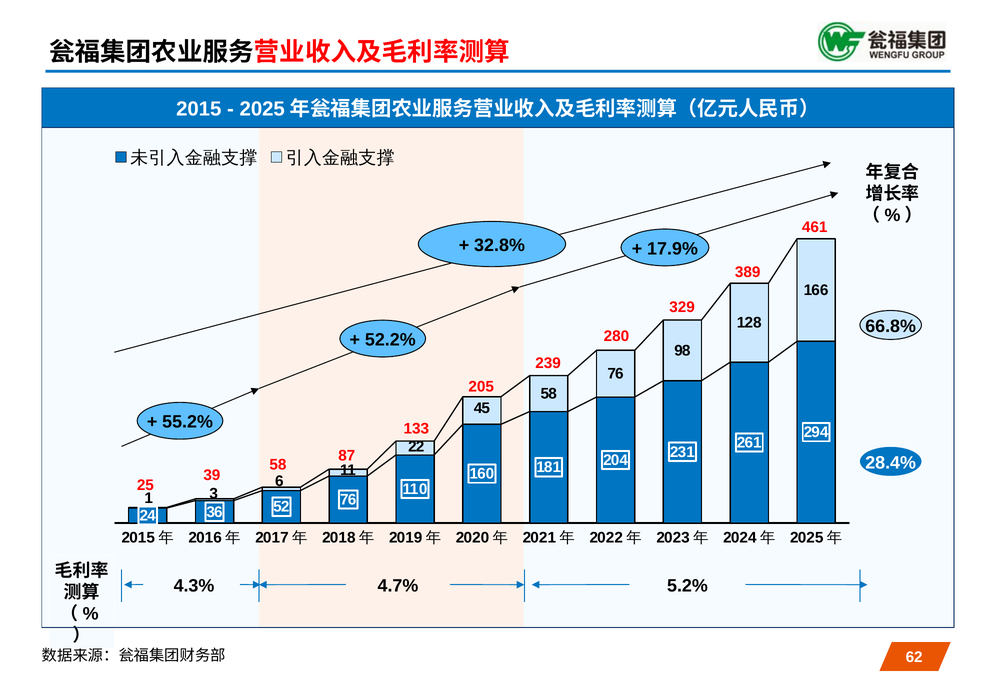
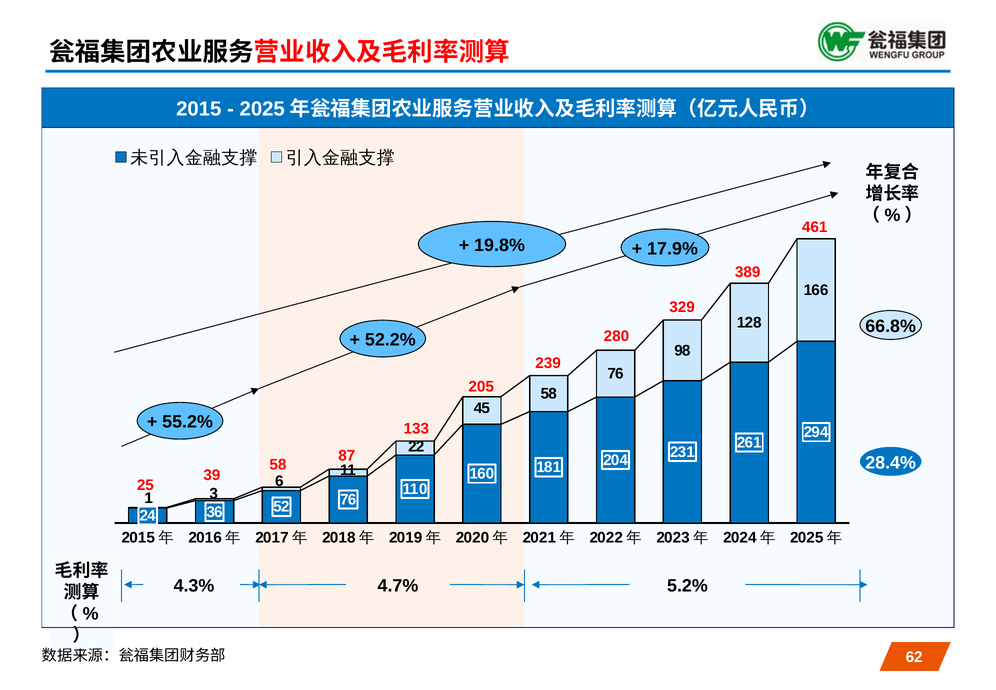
32.8%: 32.8% -> 19.8%
